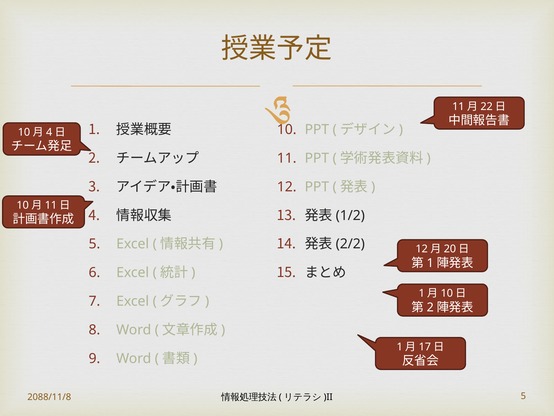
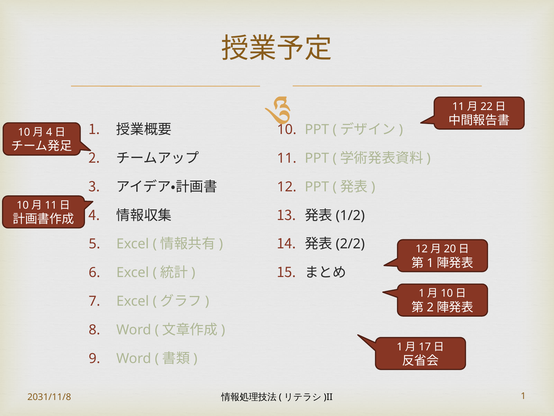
2088/11/8: 2088/11/8 -> 2031/11/8
5 at (523, 396): 5 -> 1
